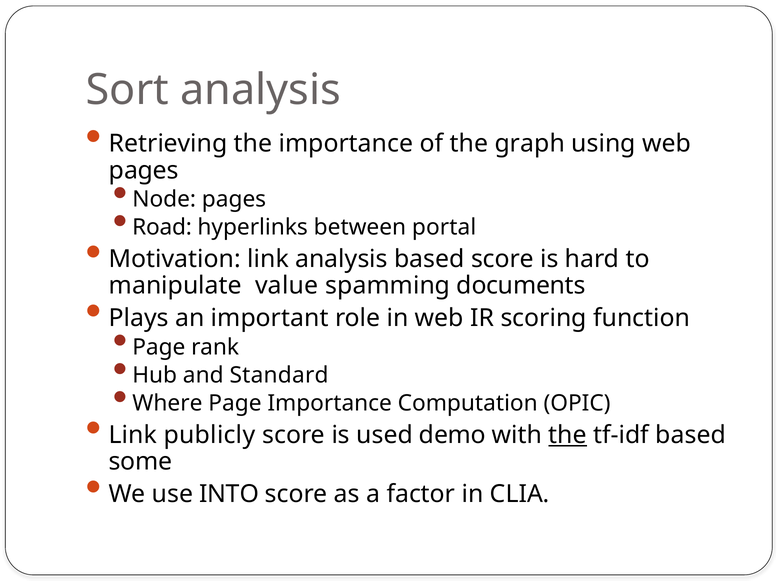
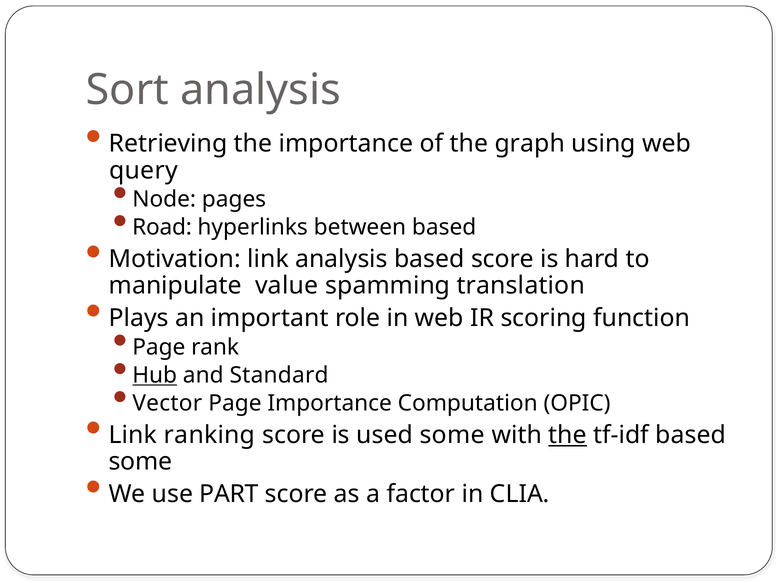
pages at (144, 171): pages -> query
between portal: portal -> based
documents: documents -> translation
Hub underline: none -> present
Where: Where -> Vector
publicly: publicly -> ranking
used demo: demo -> some
INTO: INTO -> PART
